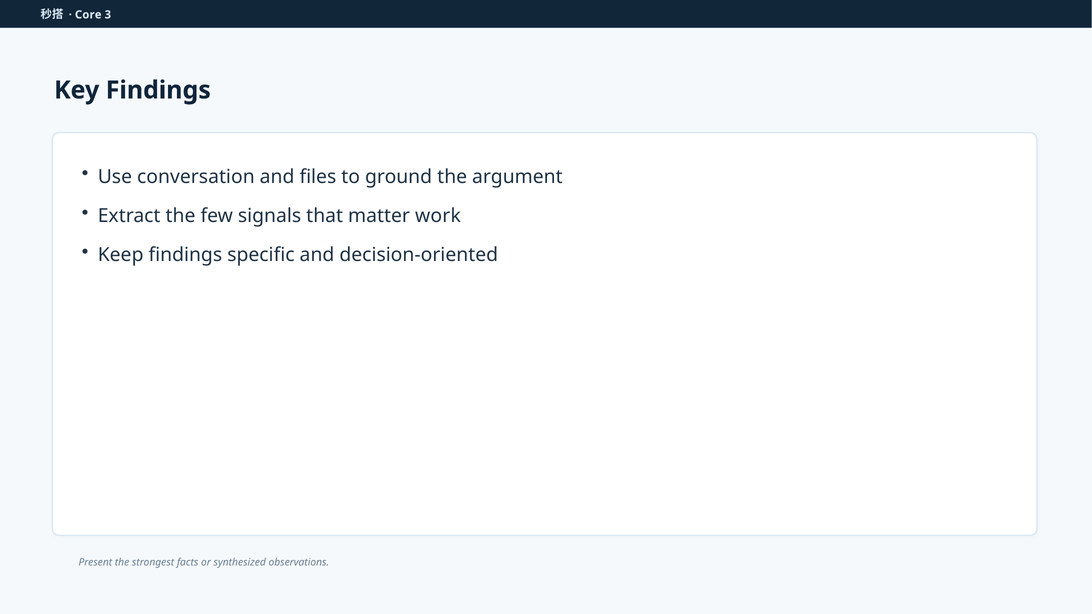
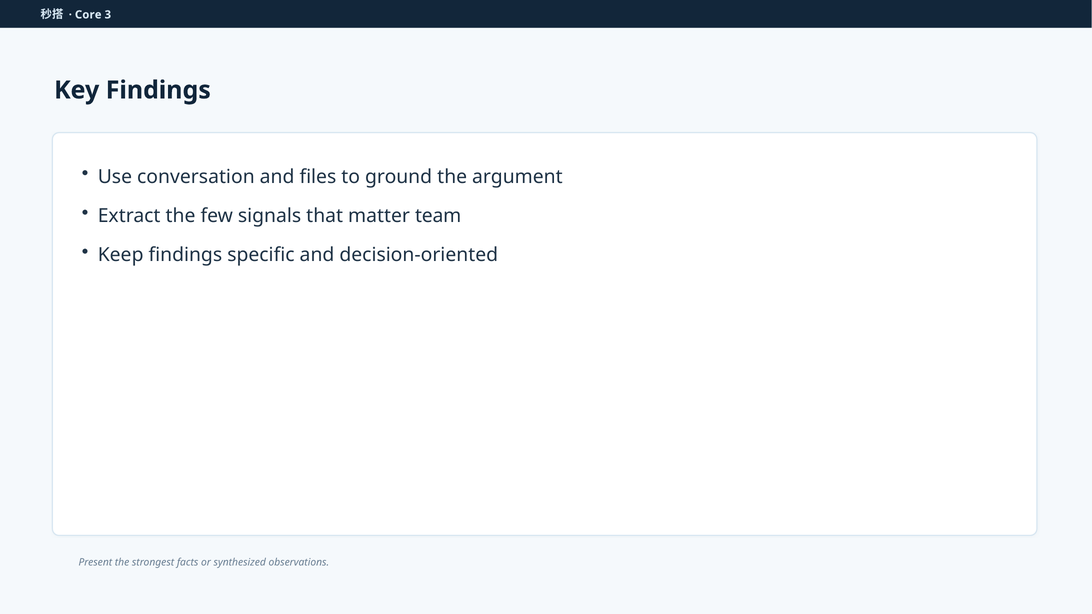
work: work -> team
